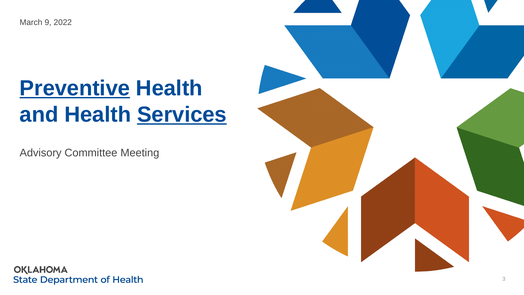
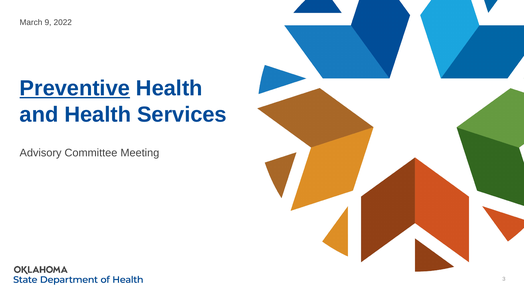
Services underline: present -> none
